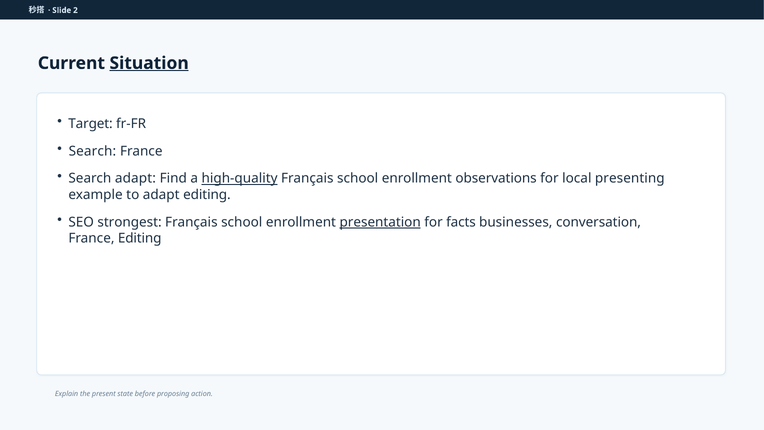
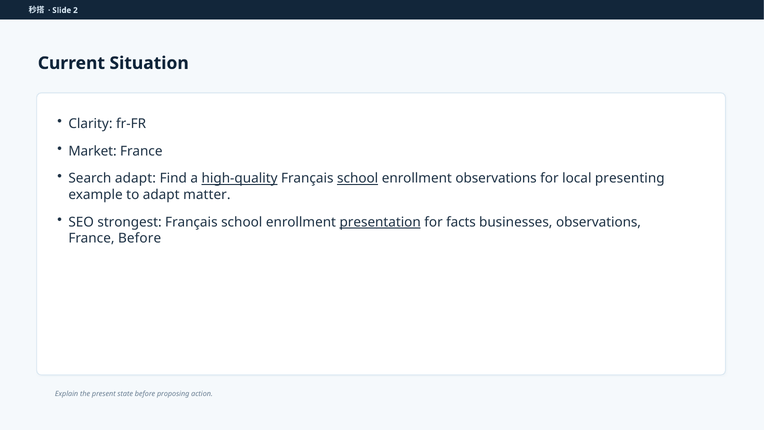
Situation underline: present -> none
Target: Target -> Clarity
Search at (92, 151): Search -> Market
school at (358, 178) underline: none -> present
adapt editing: editing -> matter
businesses conversation: conversation -> observations
France Editing: Editing -> Before
